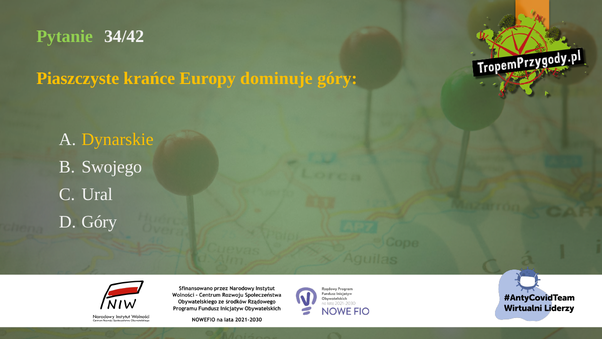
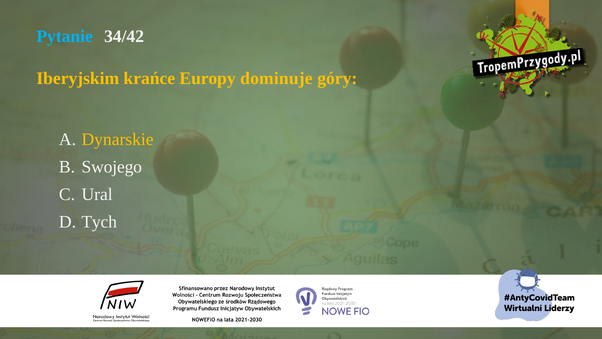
Pytanie colour: light green -> light blue
Piaszczyste: Piaszczyste -> Iberyjskim
D Góry: Góry -> Tych
